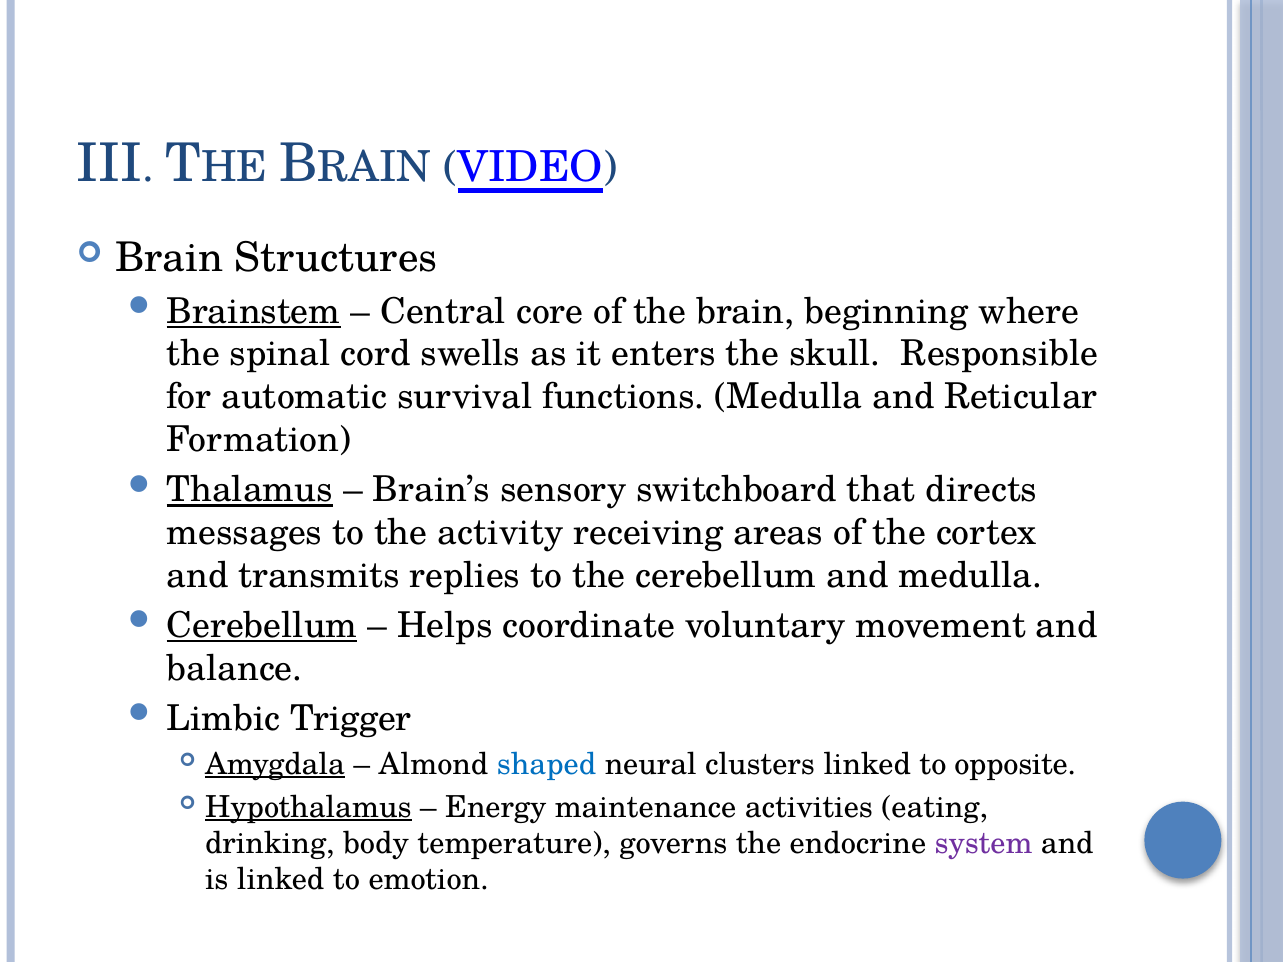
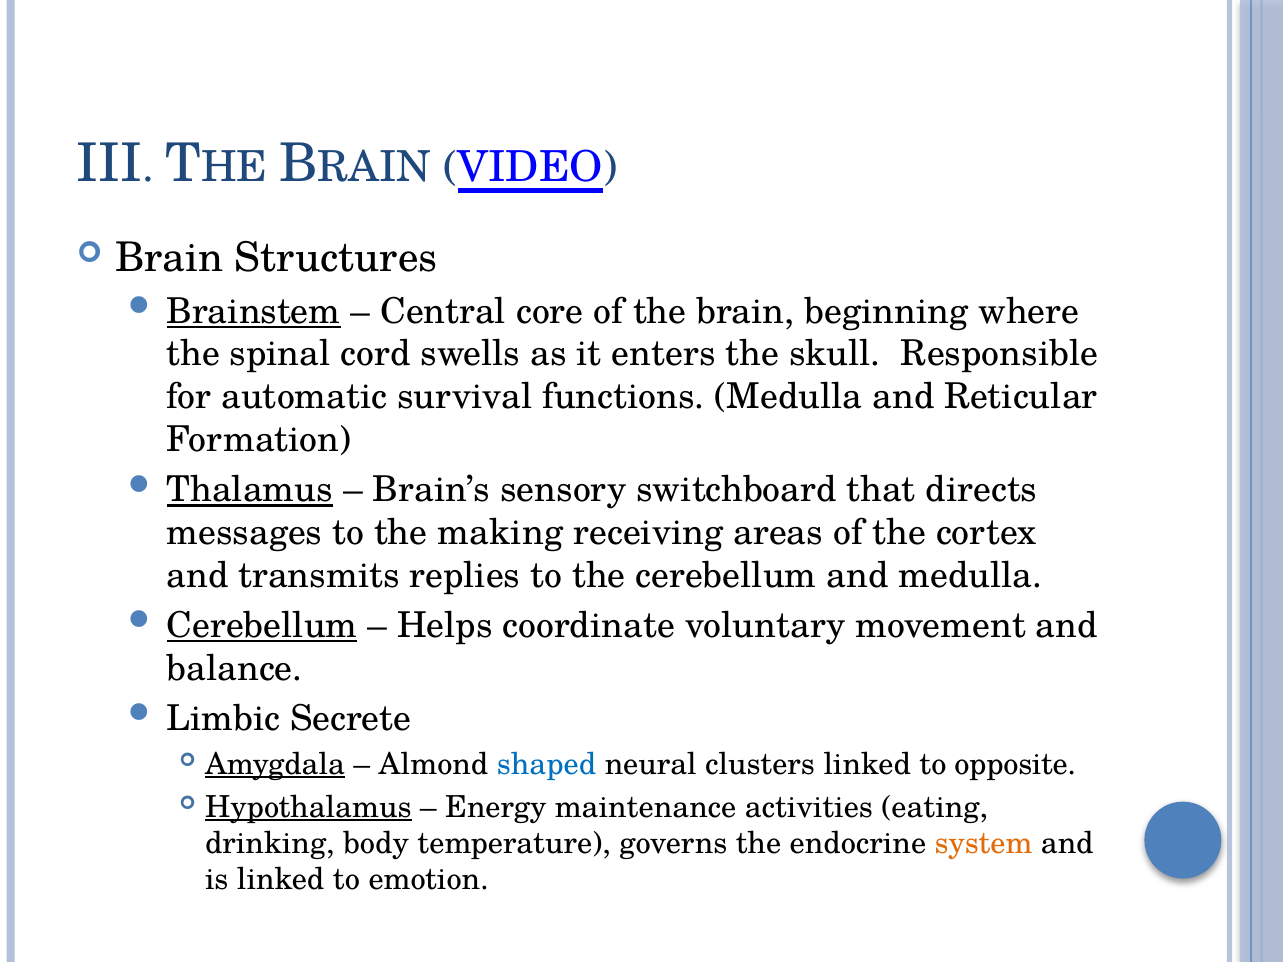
activity: activity -> making
Trigger: Trigger -> Secrete
system colour: purple -> orange
